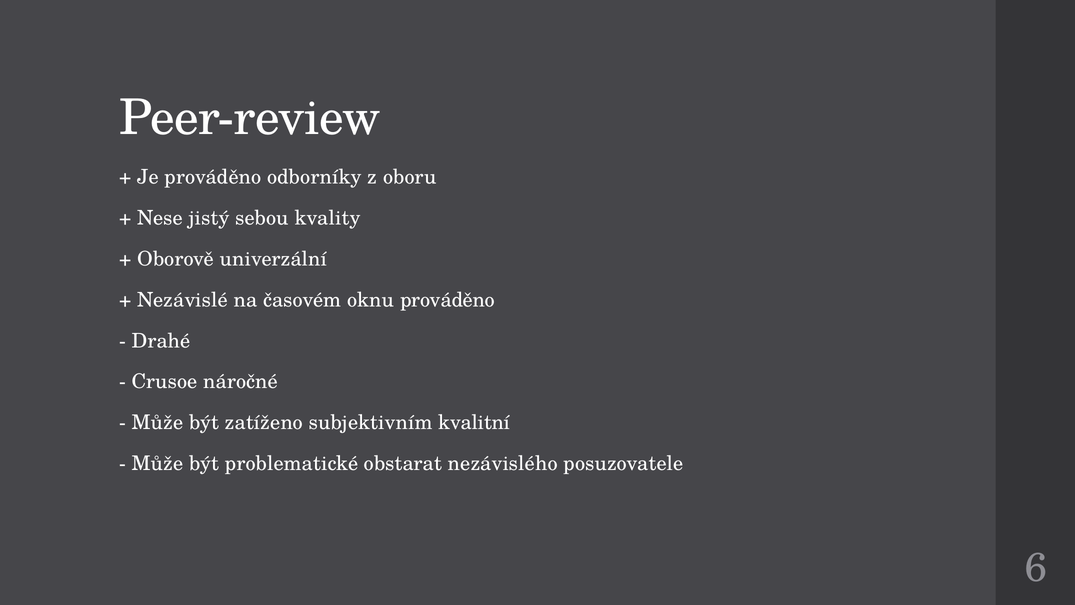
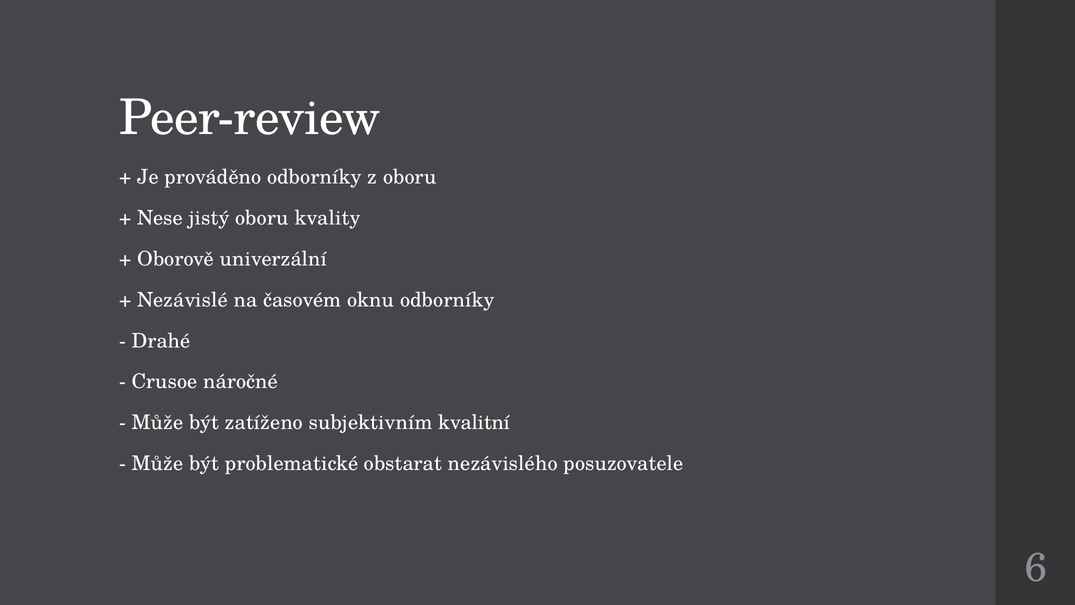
jistý sebou: sebou -> oboru
oknu prováděno: prováděno -> odborníky
